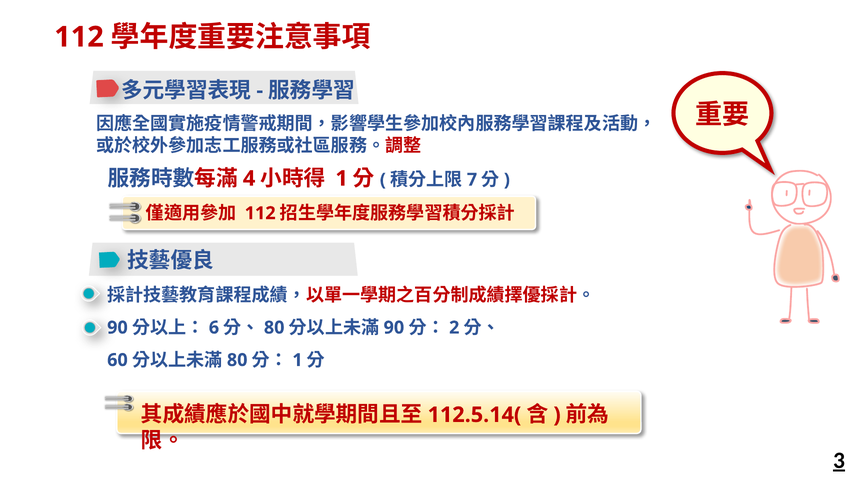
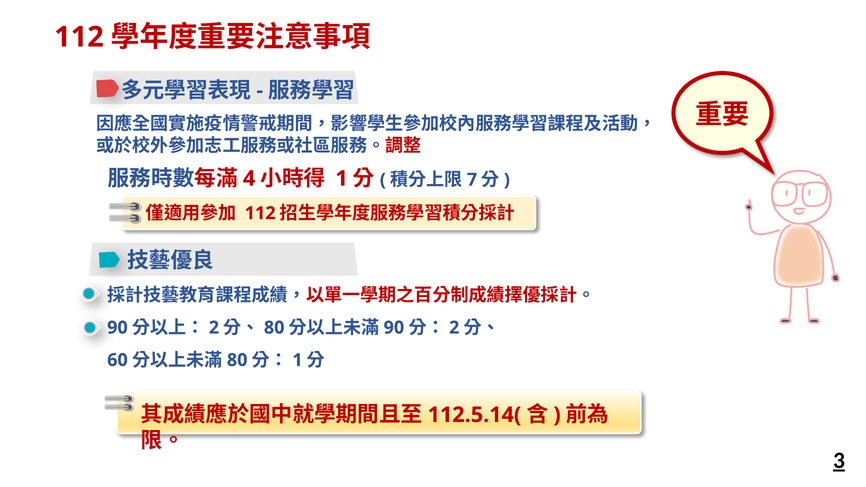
6 at (214, 328): 6 -> 2
